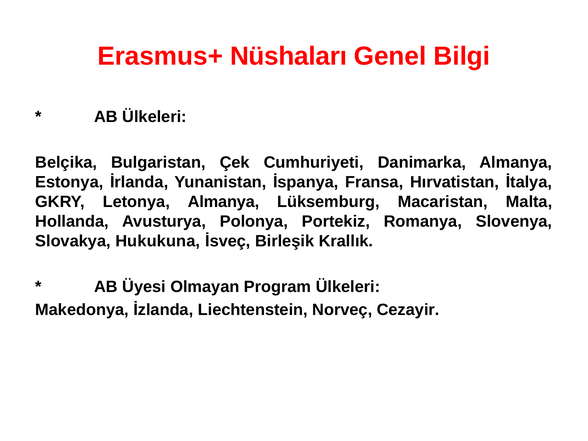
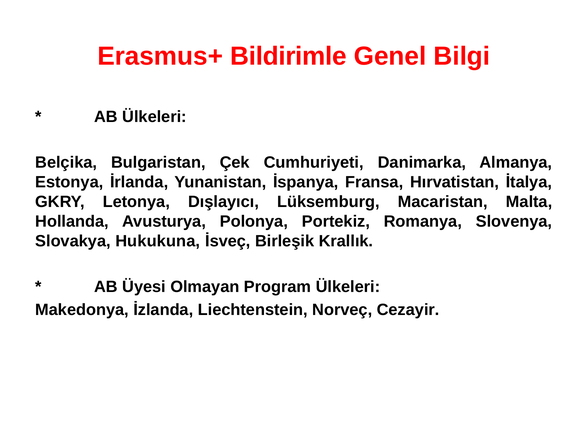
Nüshaları: Nüshaları -> Bildirimle
Letonya Almanya: Almanya -> Dışlayıcı
